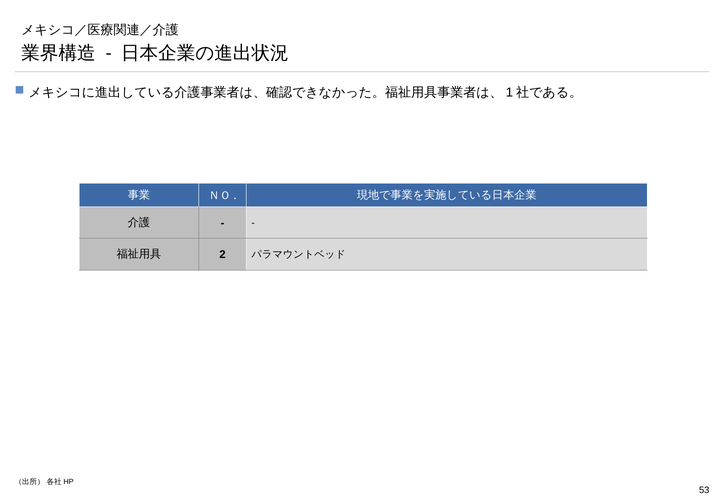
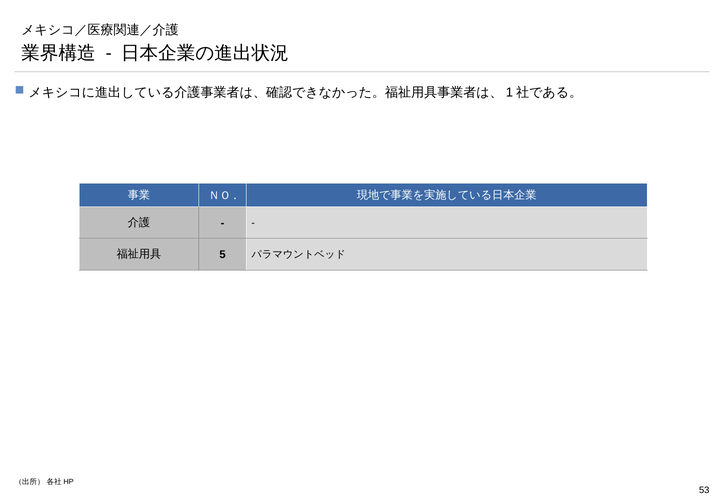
2: 2 -> 5
